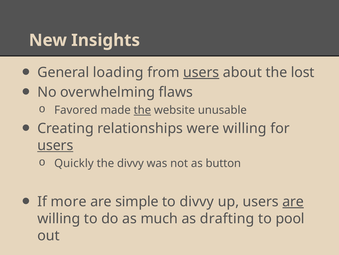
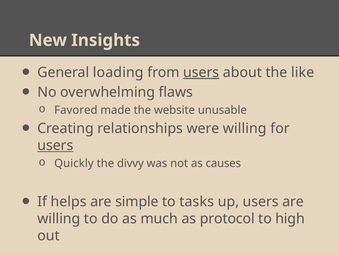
lost: lost -> like
the at (142, 110) underline: present -> none
button: button -> causes
more: more -> helps
to divvy: divvy -> tasks
are at (293, 201) underline: present -> none
drafting: drafting -> protocol
pool: pool -> high
